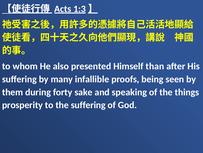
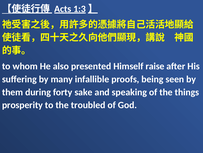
than: than -> raise
the suffering: suffering -> troubled
